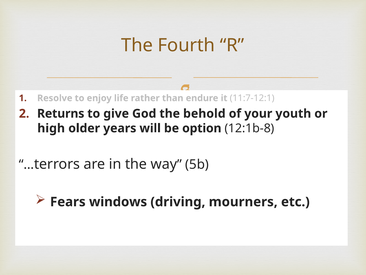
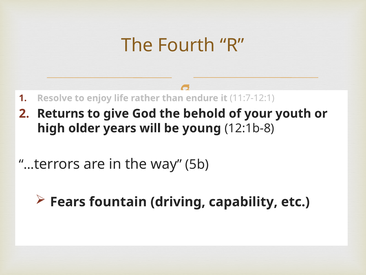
option: option -> young
windows: windows -> fountain
mourners: mourners -> capability
